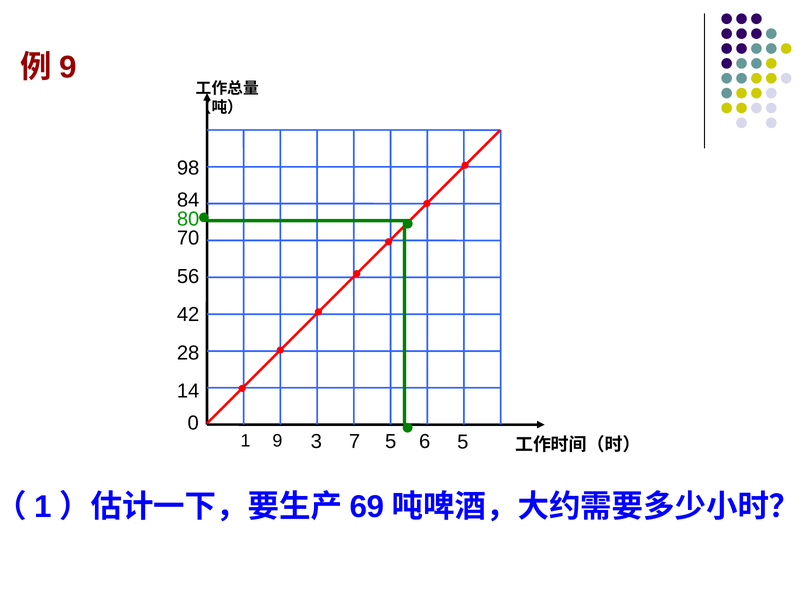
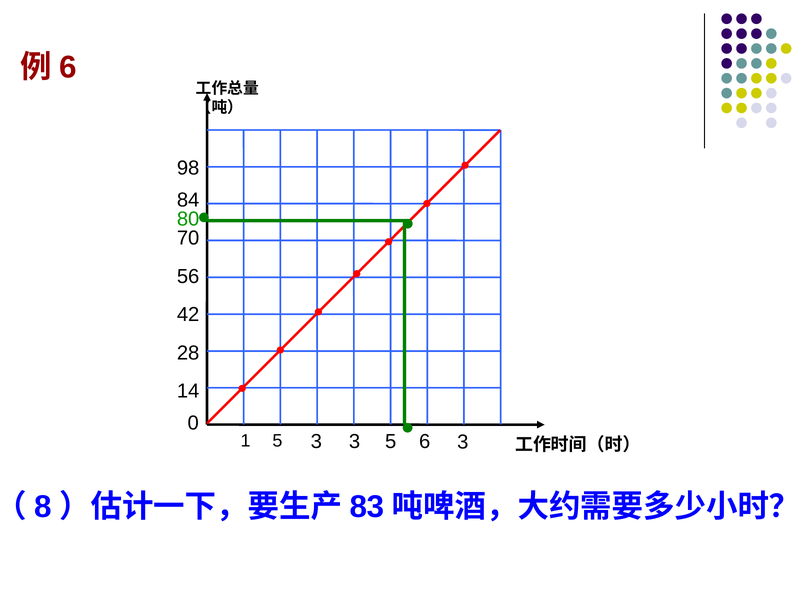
9 at (68, 67): 9 -> 6
1 9: 9 -> 5
3 7: 7 -> 3
6 5: 5 -> 3
1 at (43, 507): 1 -> 8
69: 69 -> 83
